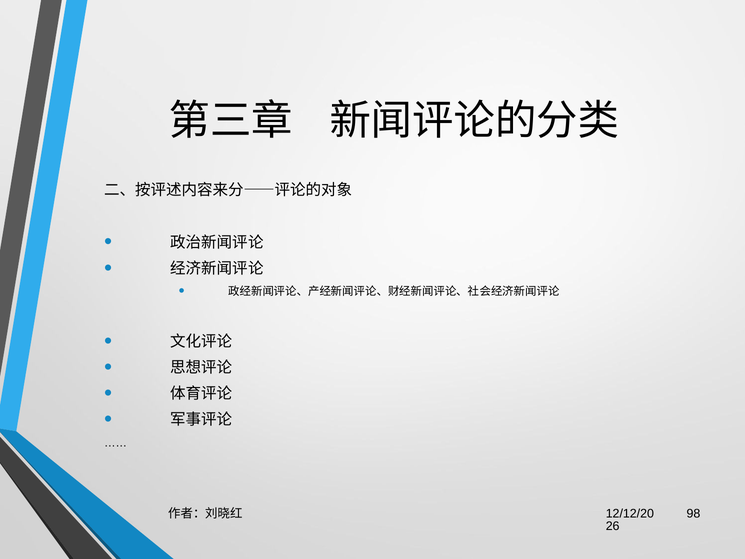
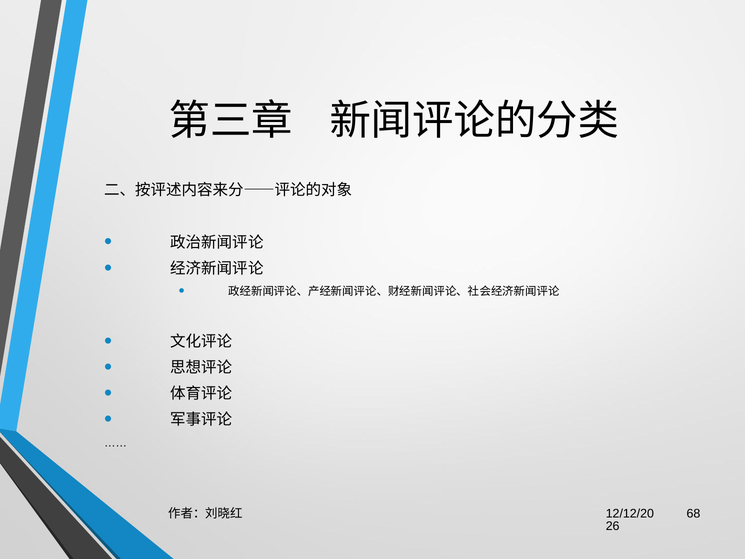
98: 98 -> 68
